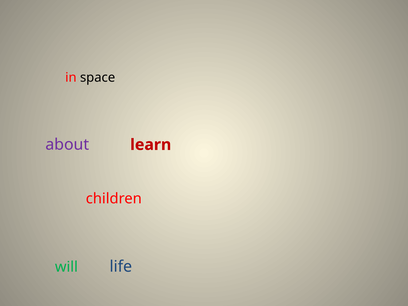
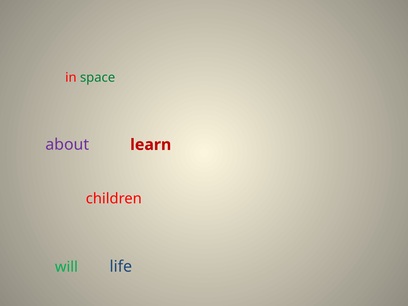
space colour: black -> green
